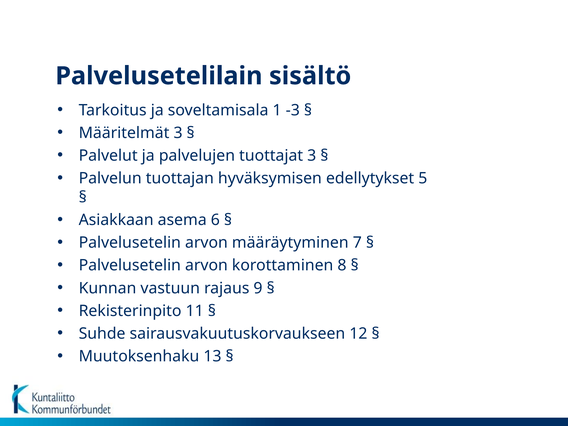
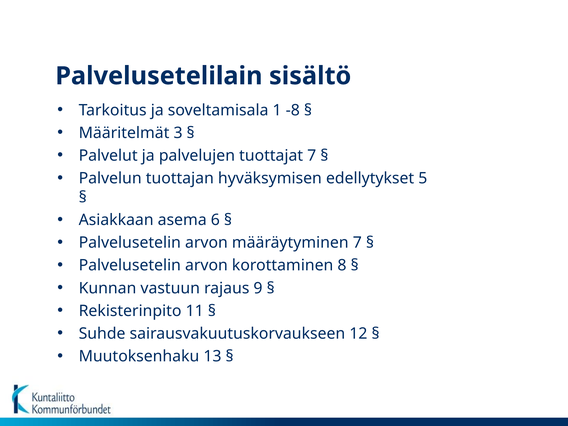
-3: -3 -> -8
tuottajat 3: 3 -> 7
